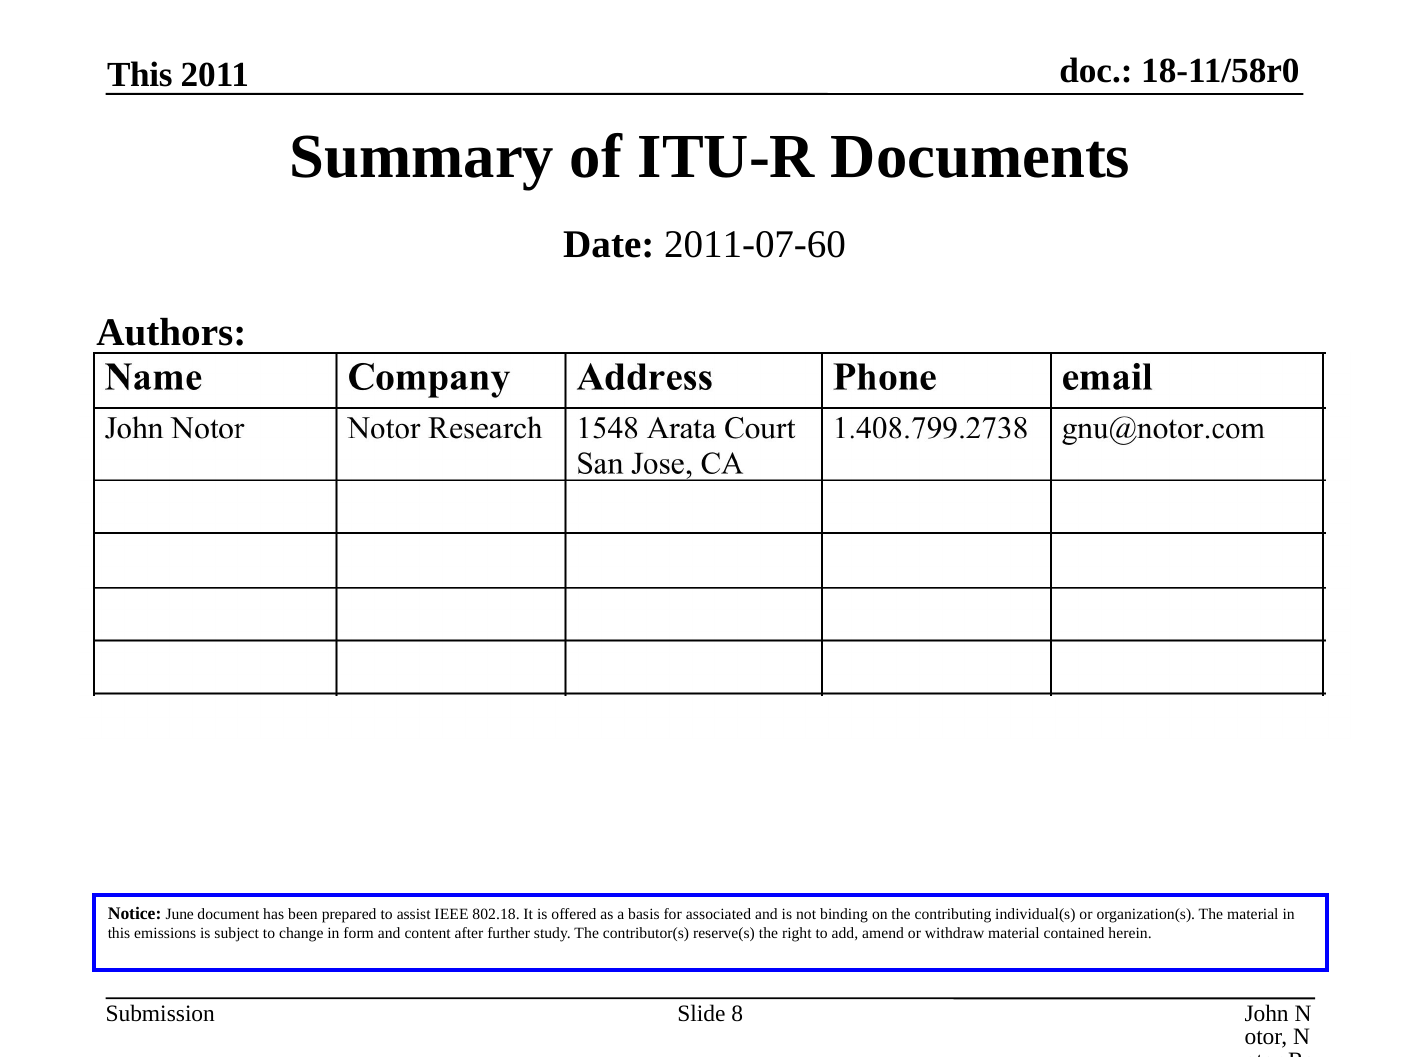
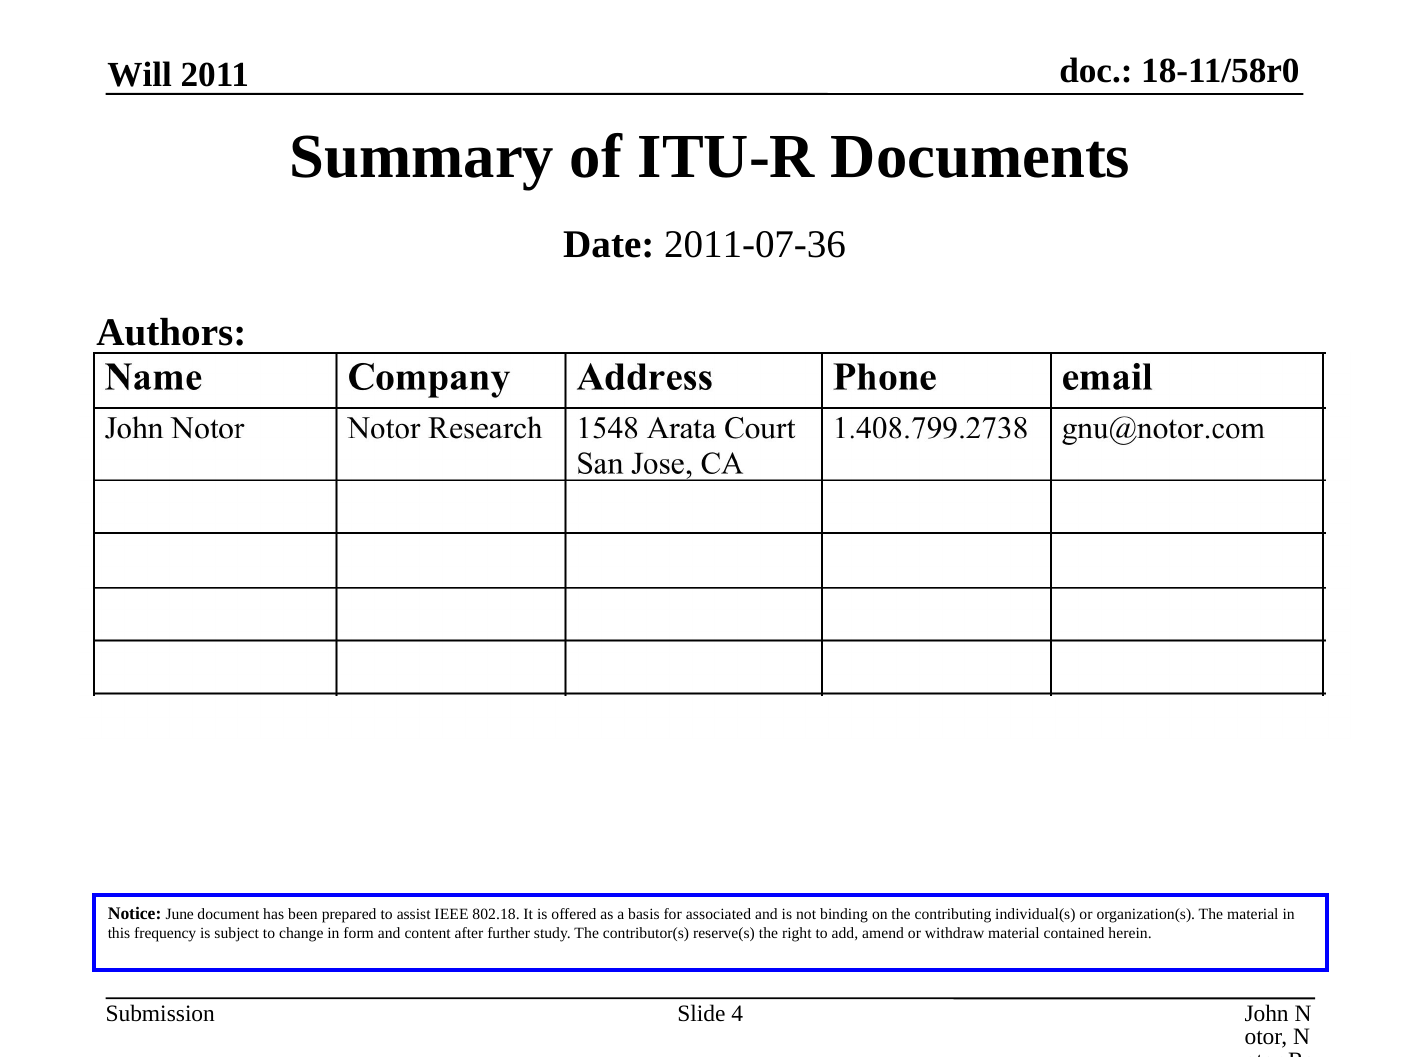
This at (140, 75): This -> Will
2011-07-60: 2011-07-60 -> 2011-07-36
emissions: emissions -> frequency
8: 8 -> 4
